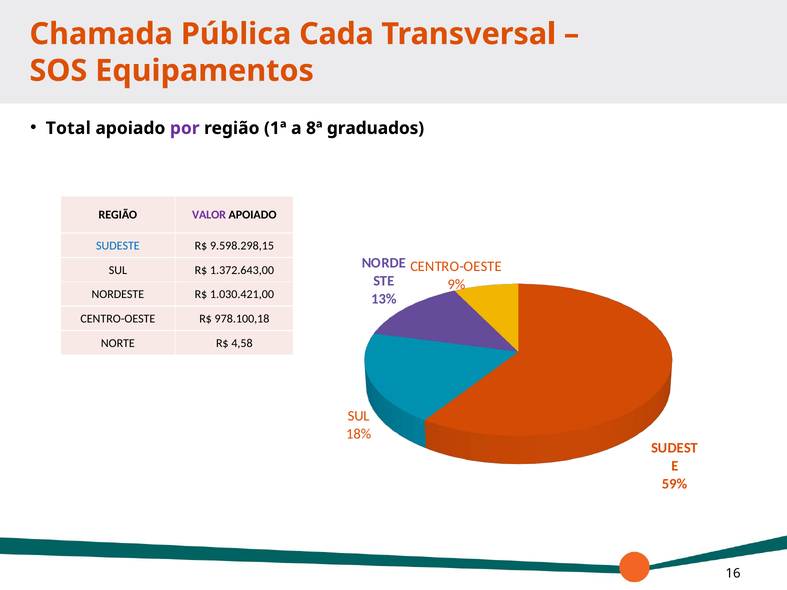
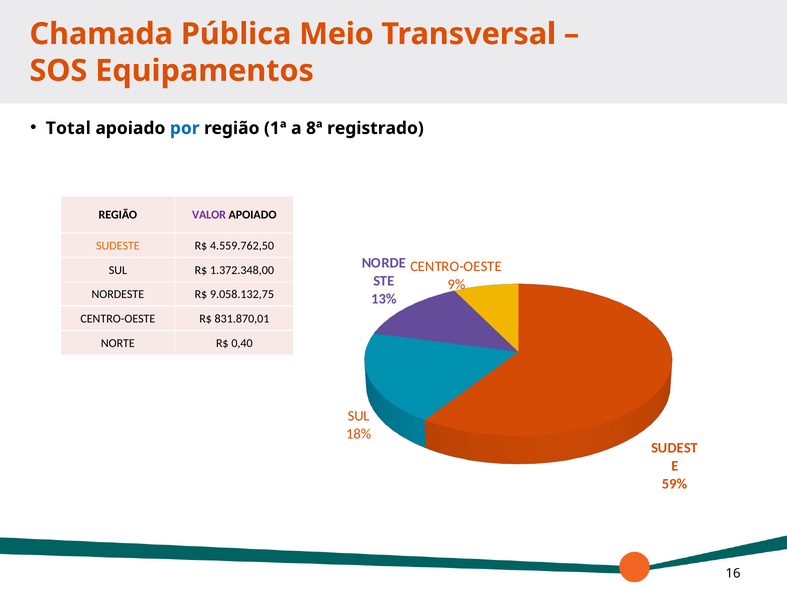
Cada: Cada -> Meio
por colour: purple -> blue
graduados: graduados -> registrado
SUDESTE colour: blue -> orange
9.598.298,15: 9.598.298,15 -> 4.559.762,50
1.372.643,00: 1.372.643,00 -> 1.372.348,00
1.030.421,00: 1.030.421,00 -> 9.058.132,75
978.100,18: 978.100,18 -> 831.870,01
4,58: 4,58 -> 0,40
